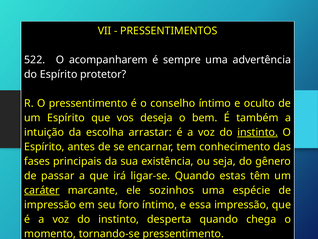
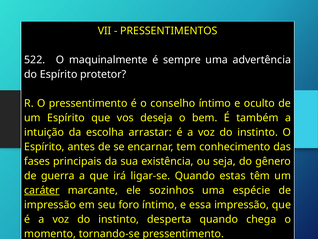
acompanharem: acompanharem -> maquinalmente
instinto at (258, 132) underline: present -> none
passar: passar -> guerra
